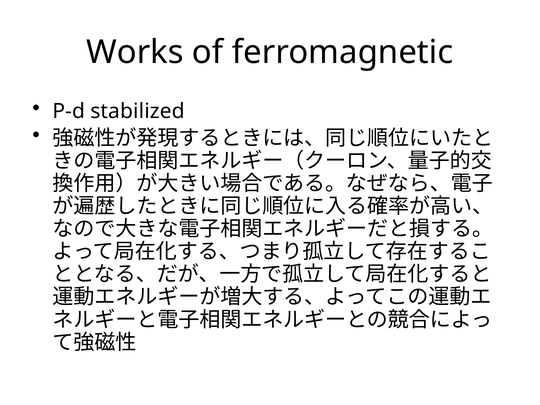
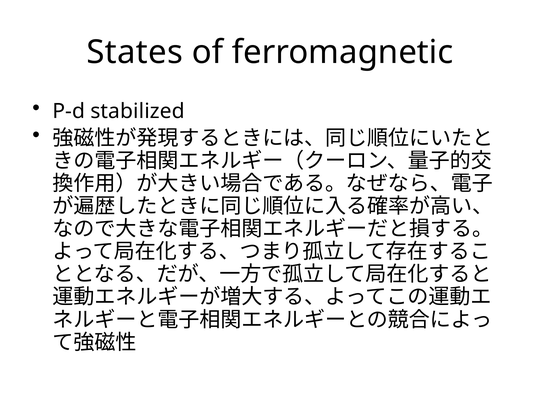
Works: Works -> States
